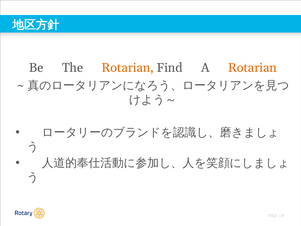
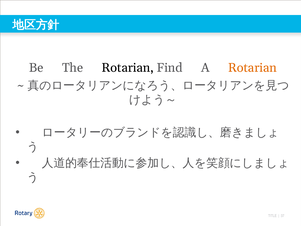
Rotarian at (128, 68) colour: orange -> black
